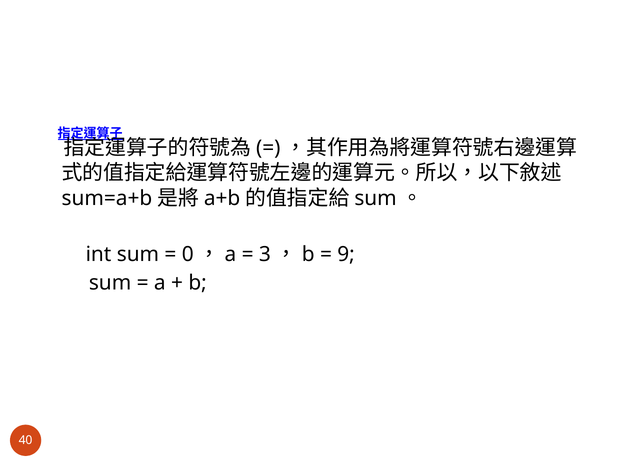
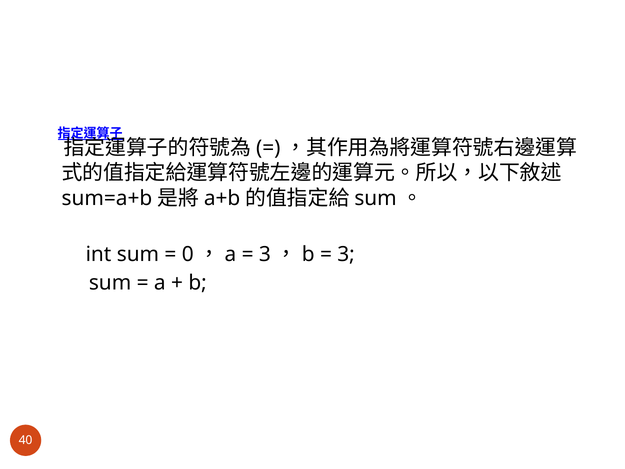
9 at (346, 254): 9 -> 3
